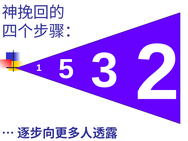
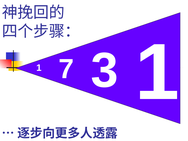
5: 5 -> 7
3 2: 2 -> 1
